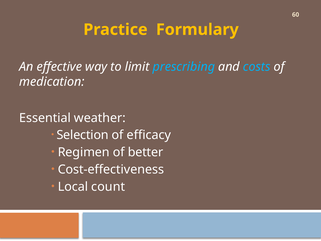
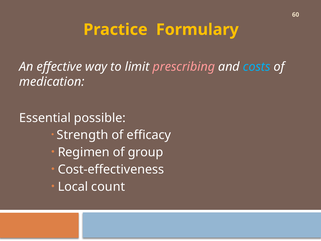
prescribing colour: light blue -> pink
weather: weather -> possible
Selection: Selection -> Strength
better: better -> group
